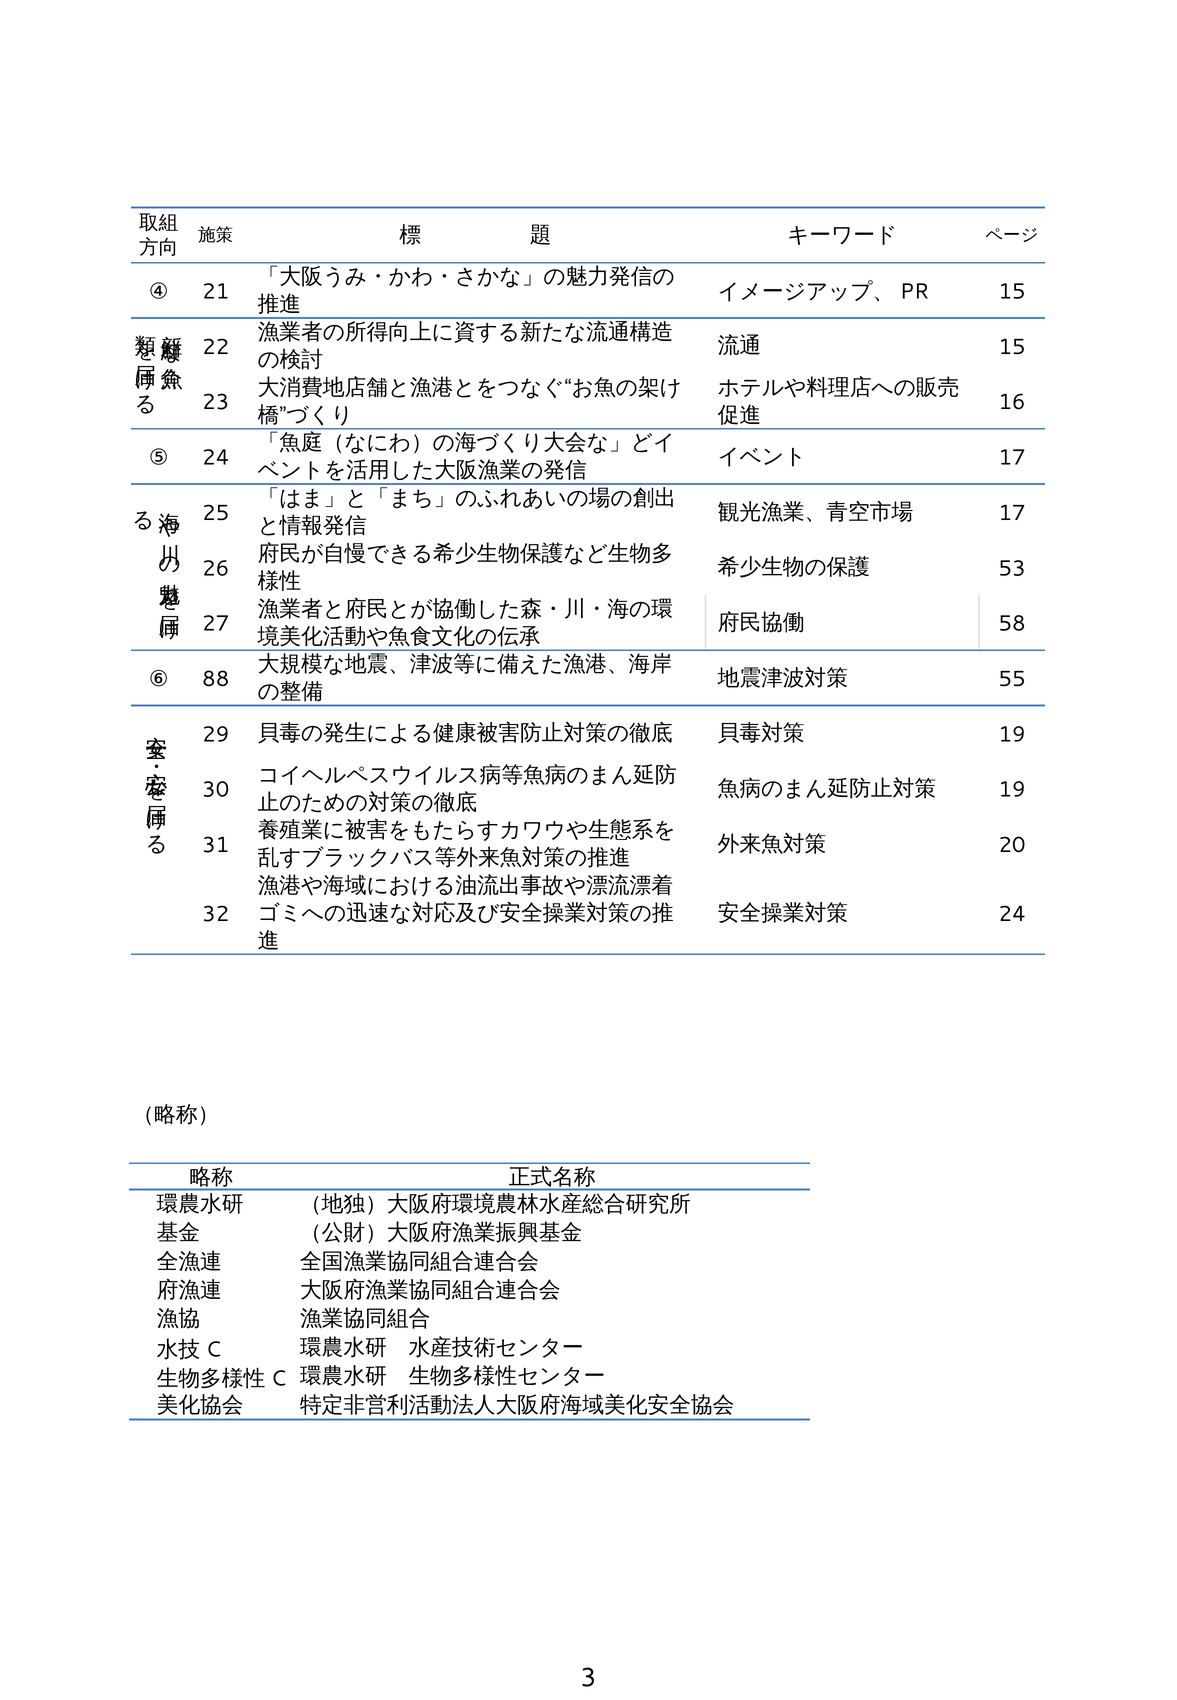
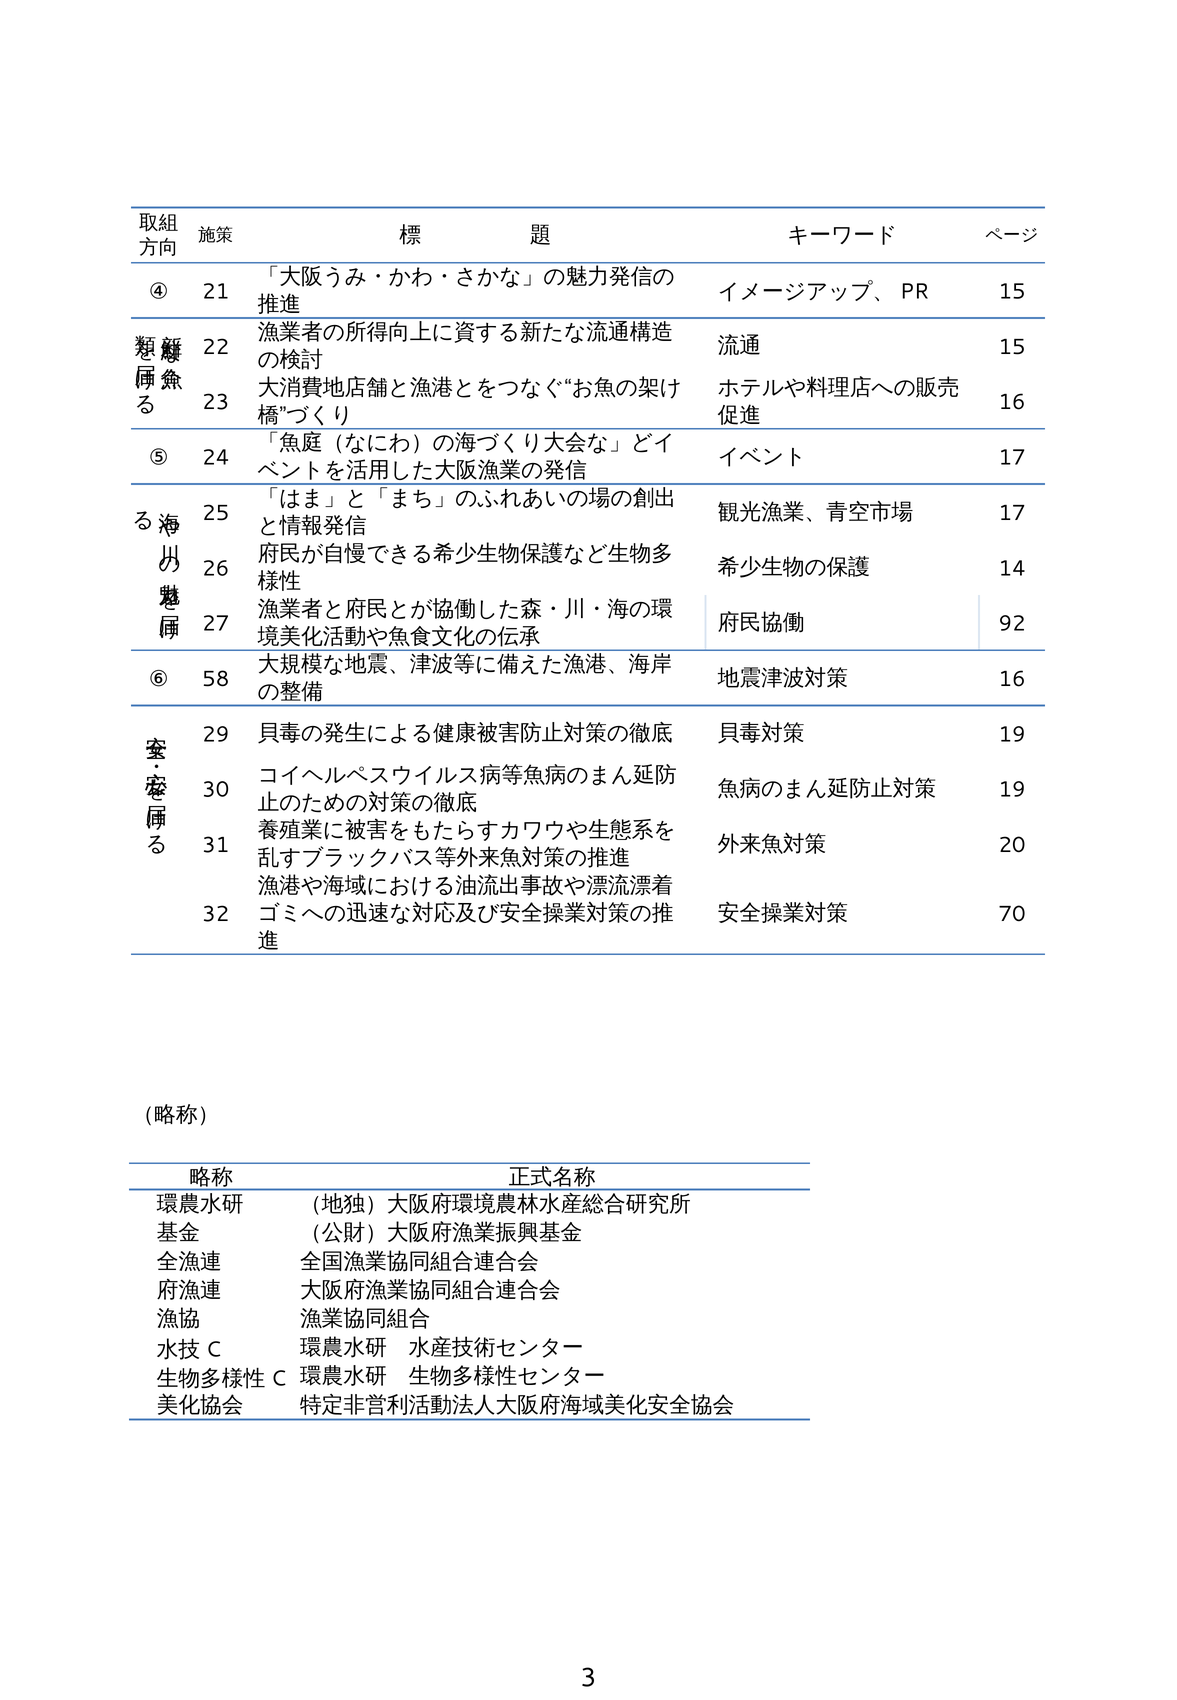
53: 53 -> 14
58: 58 -> 92
88: 88 -> 58
55 at (1012, 679): 55 -> 16
24 at (1012, 914): 24 -> 70
